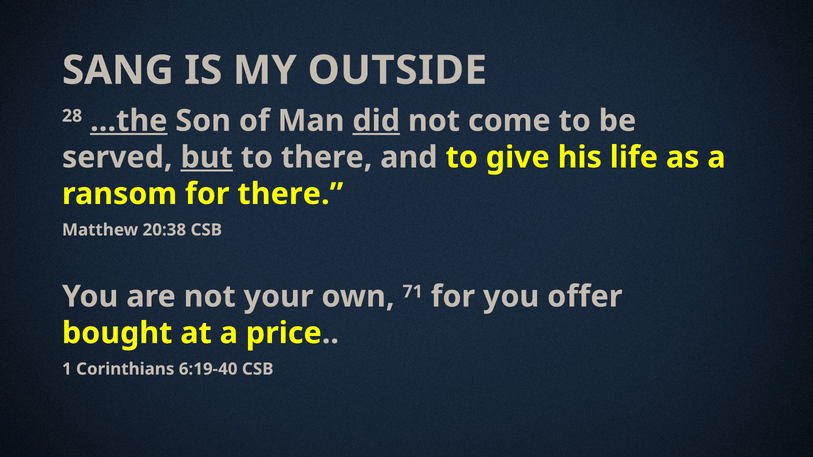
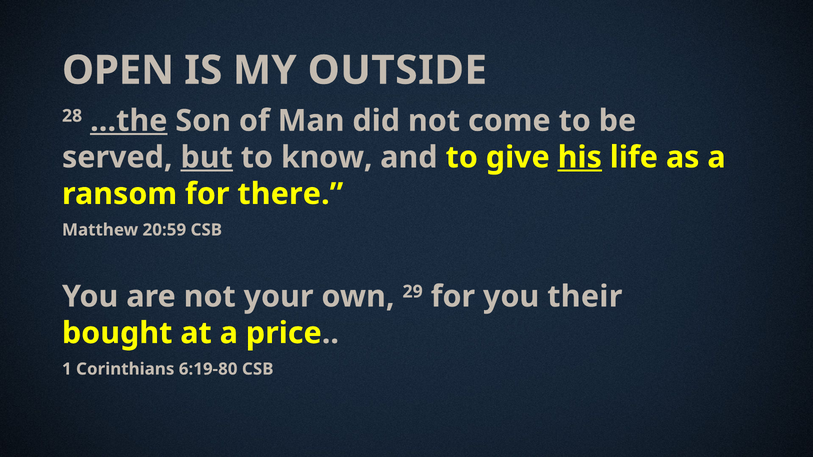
SANG: SANG -> OPEN
did underline: present -> none
to there: there -> know
his underline: none -> present
20:38: 20:38 -> 20:59
71: 71 -> 29
offer: offer -> their
6:19-40: 6:19-40 -> 6:19-80
